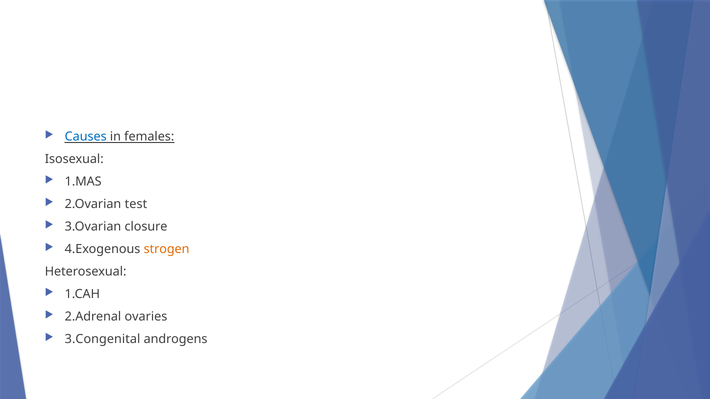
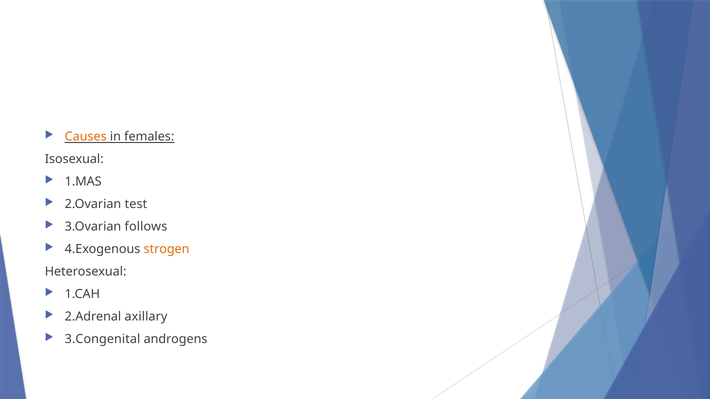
Causes colour: blue -> orange
closure: closure -> follows
ovaries: ovaries -> axillary
